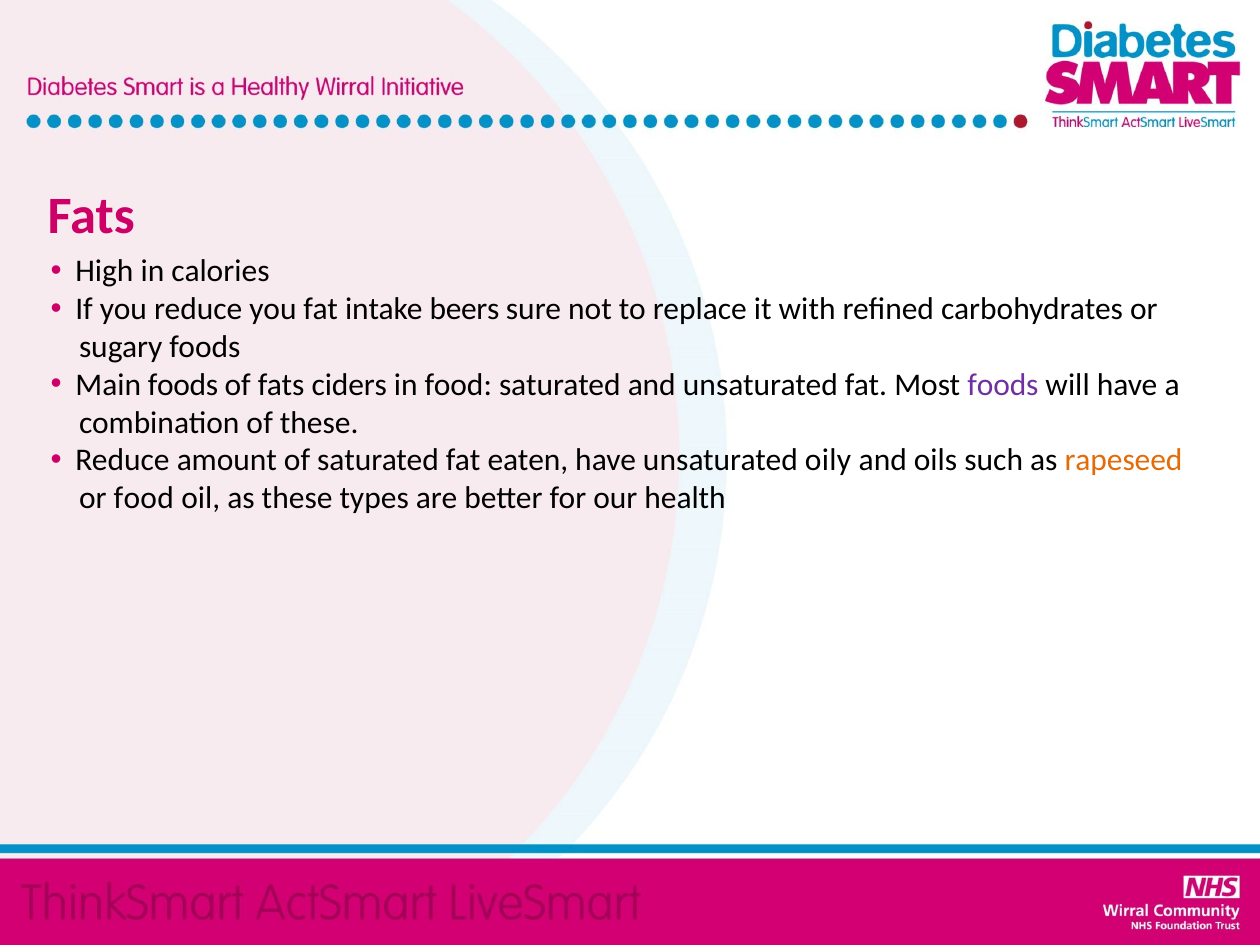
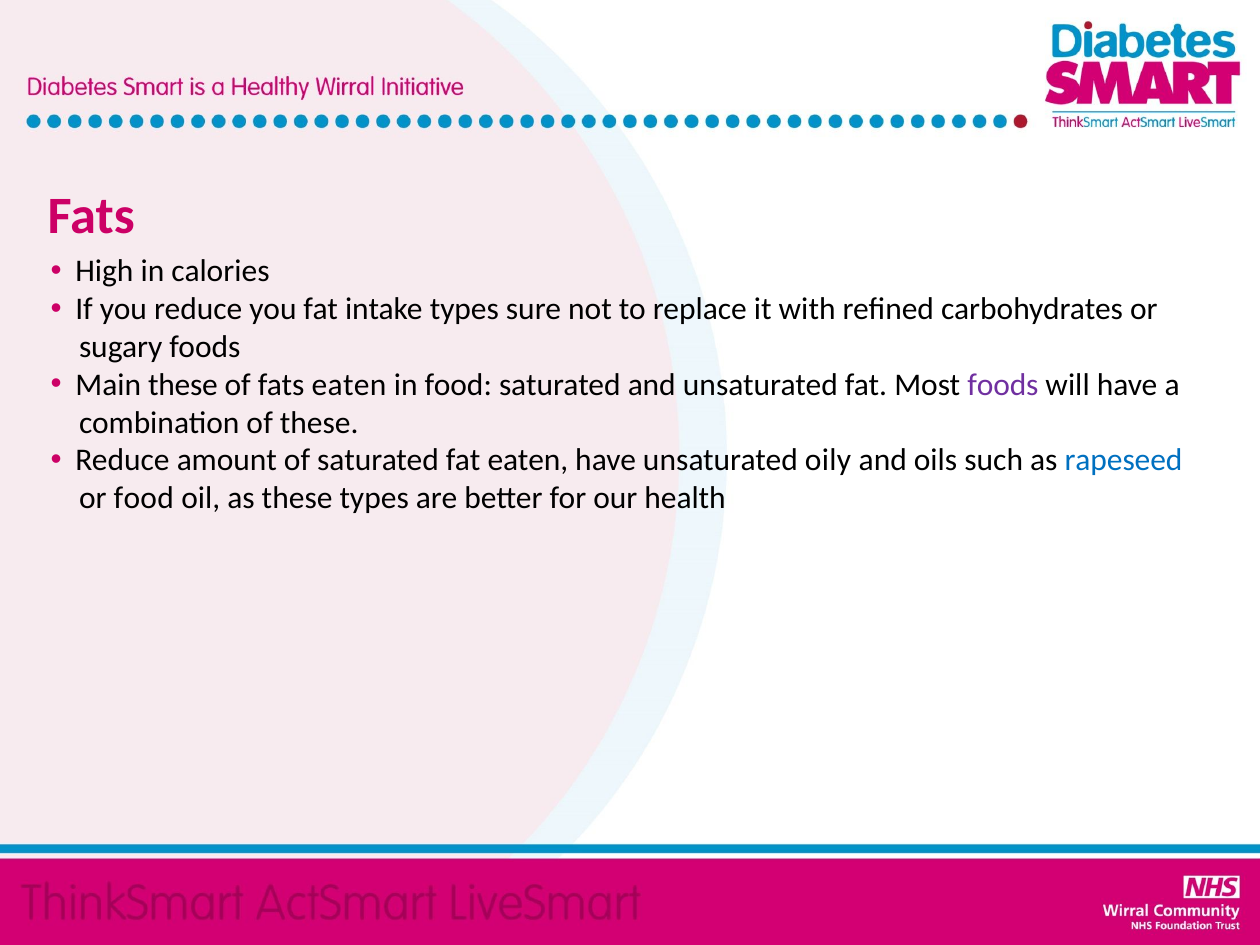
intake beers: beers -> types
Main foods: foods -> these
fats ciders: ciders -> eaten
rapeseed colour: orange -> blue
